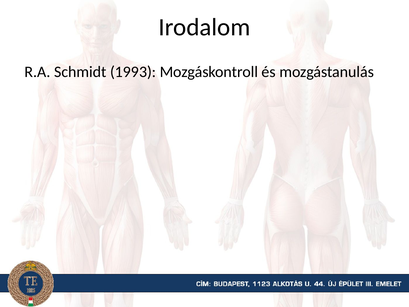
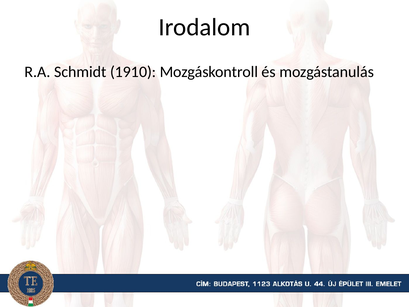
1993: 1993 -> 1910
